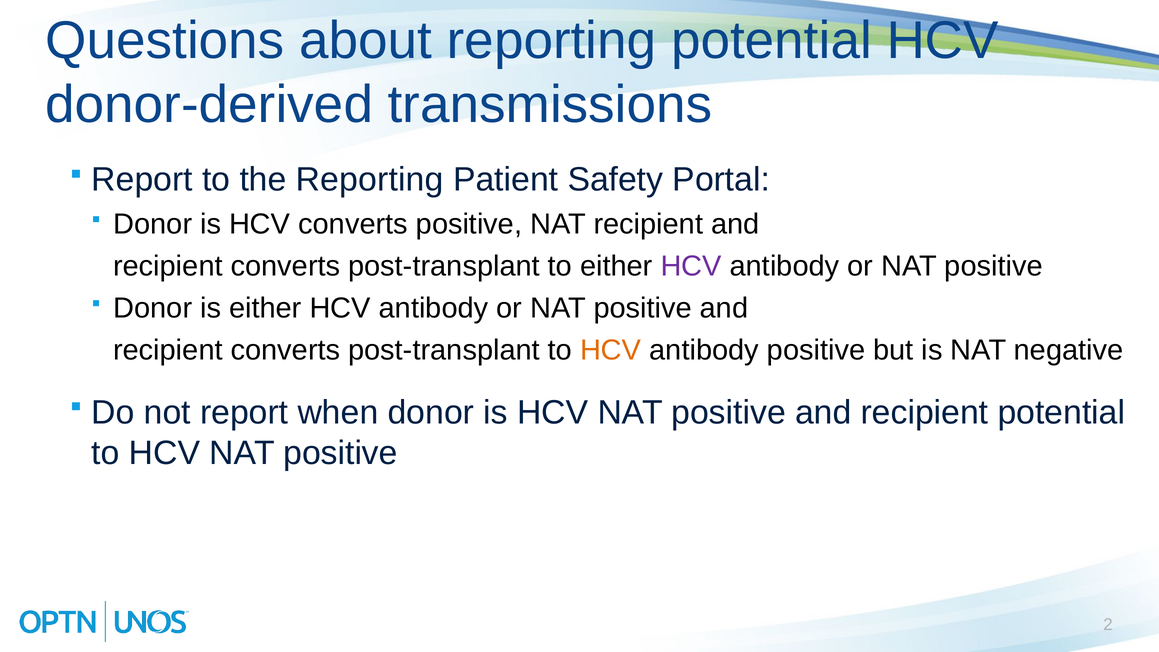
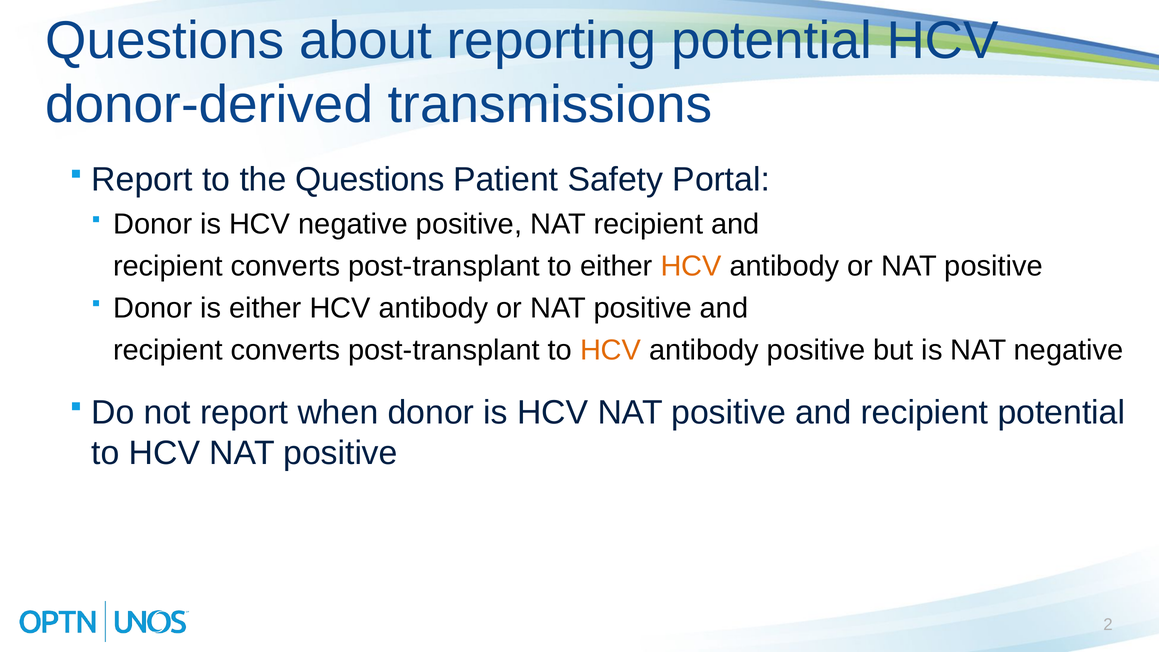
the Reporting: Reporting -> Questions
HCV converts: converts -> negative
HCV at (691, 266) colour: purple -> orange
